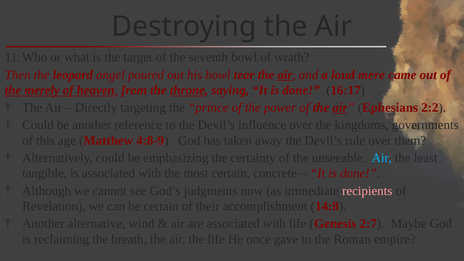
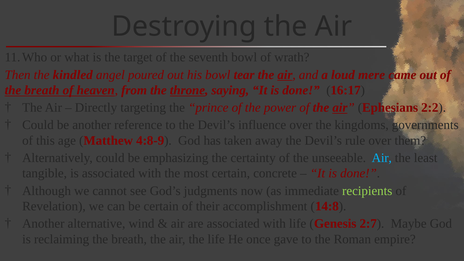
leopard: leopard -> kindled
merely at (42, 90): merely -> breath
recipients colour: pink -> light green
